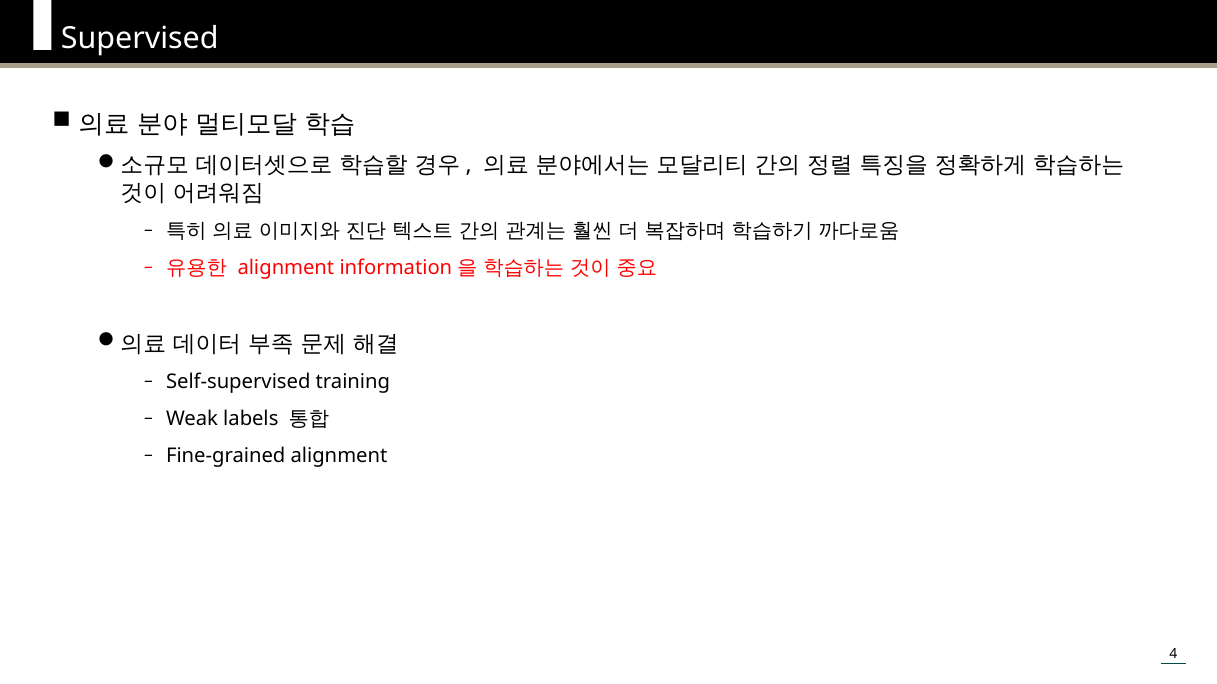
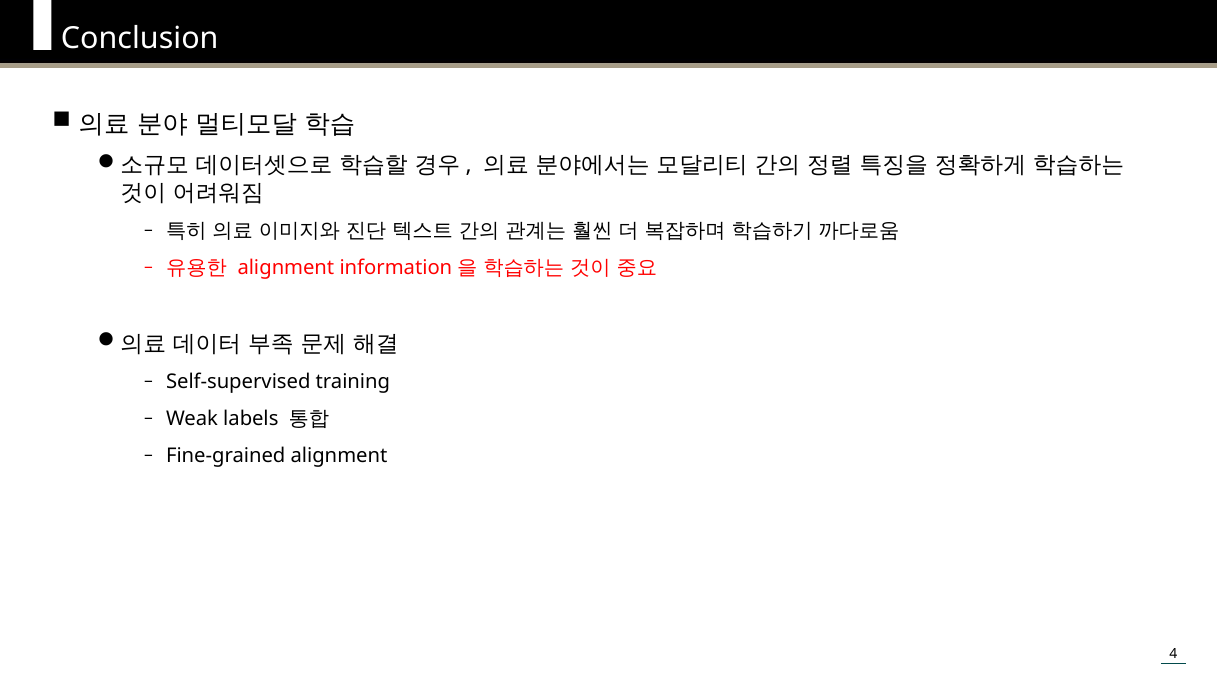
Supervised: Supervised -> Conclusion
